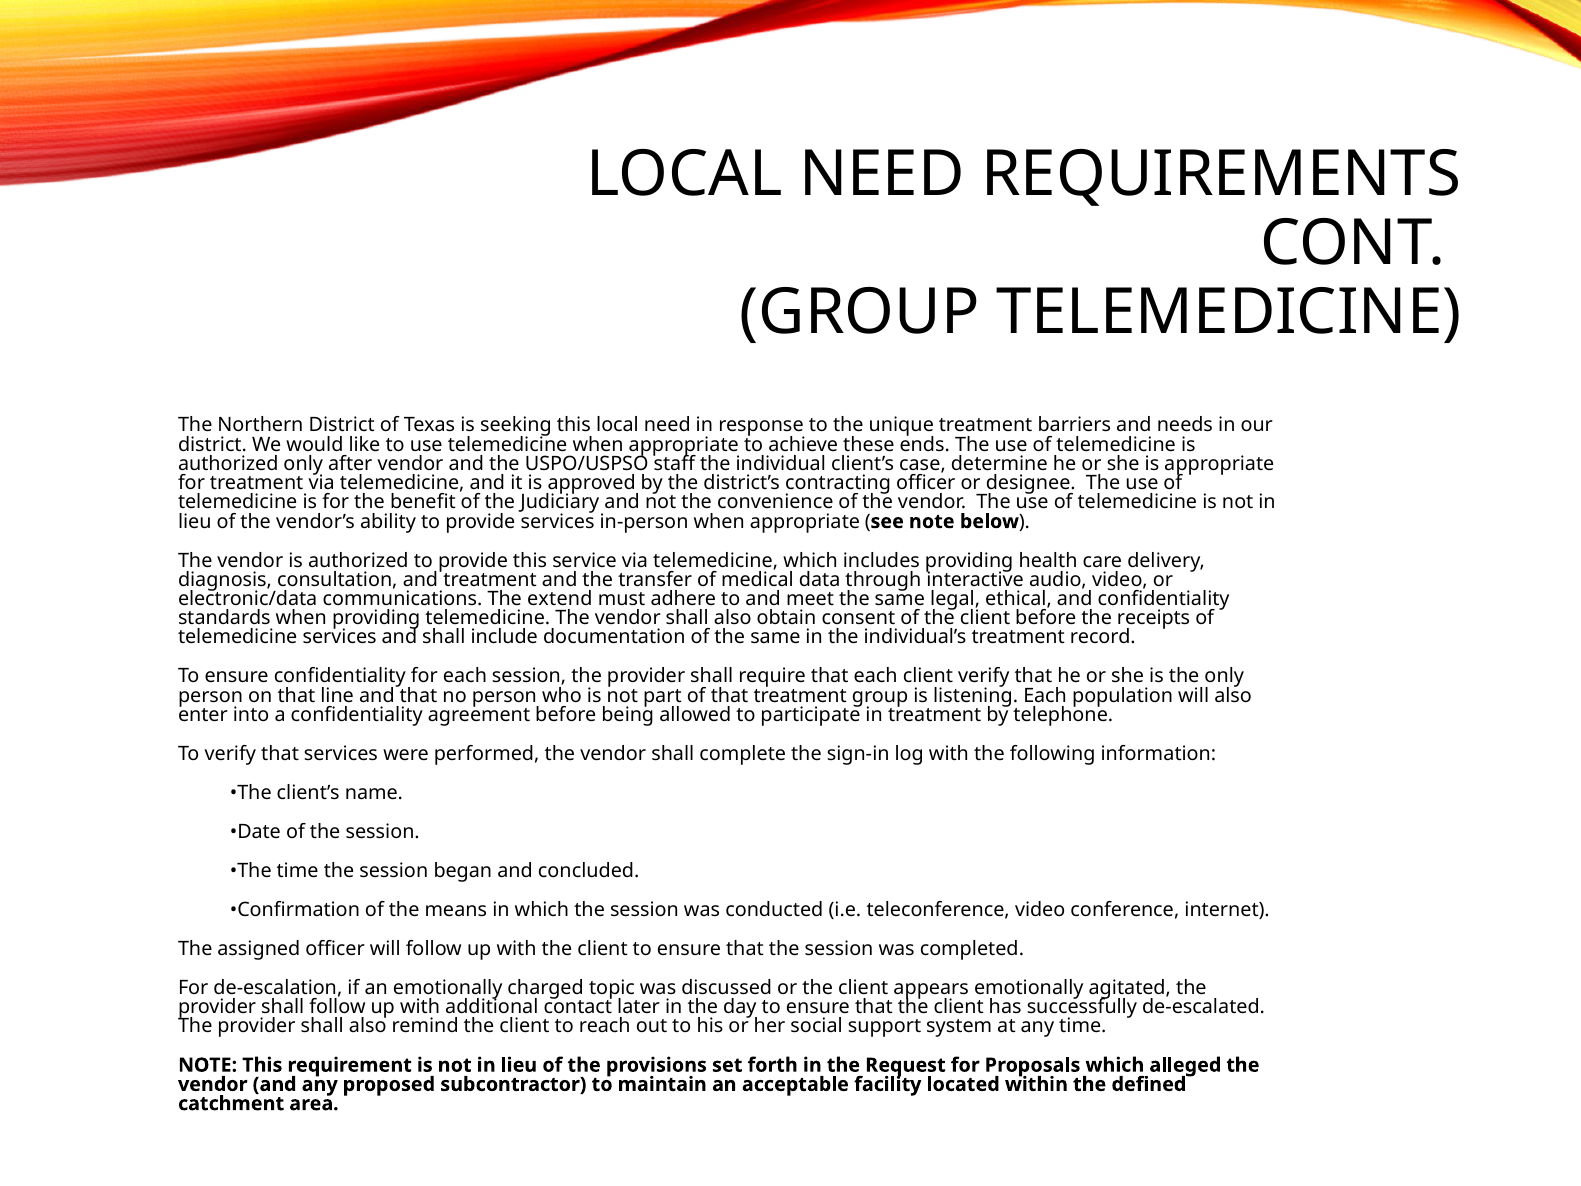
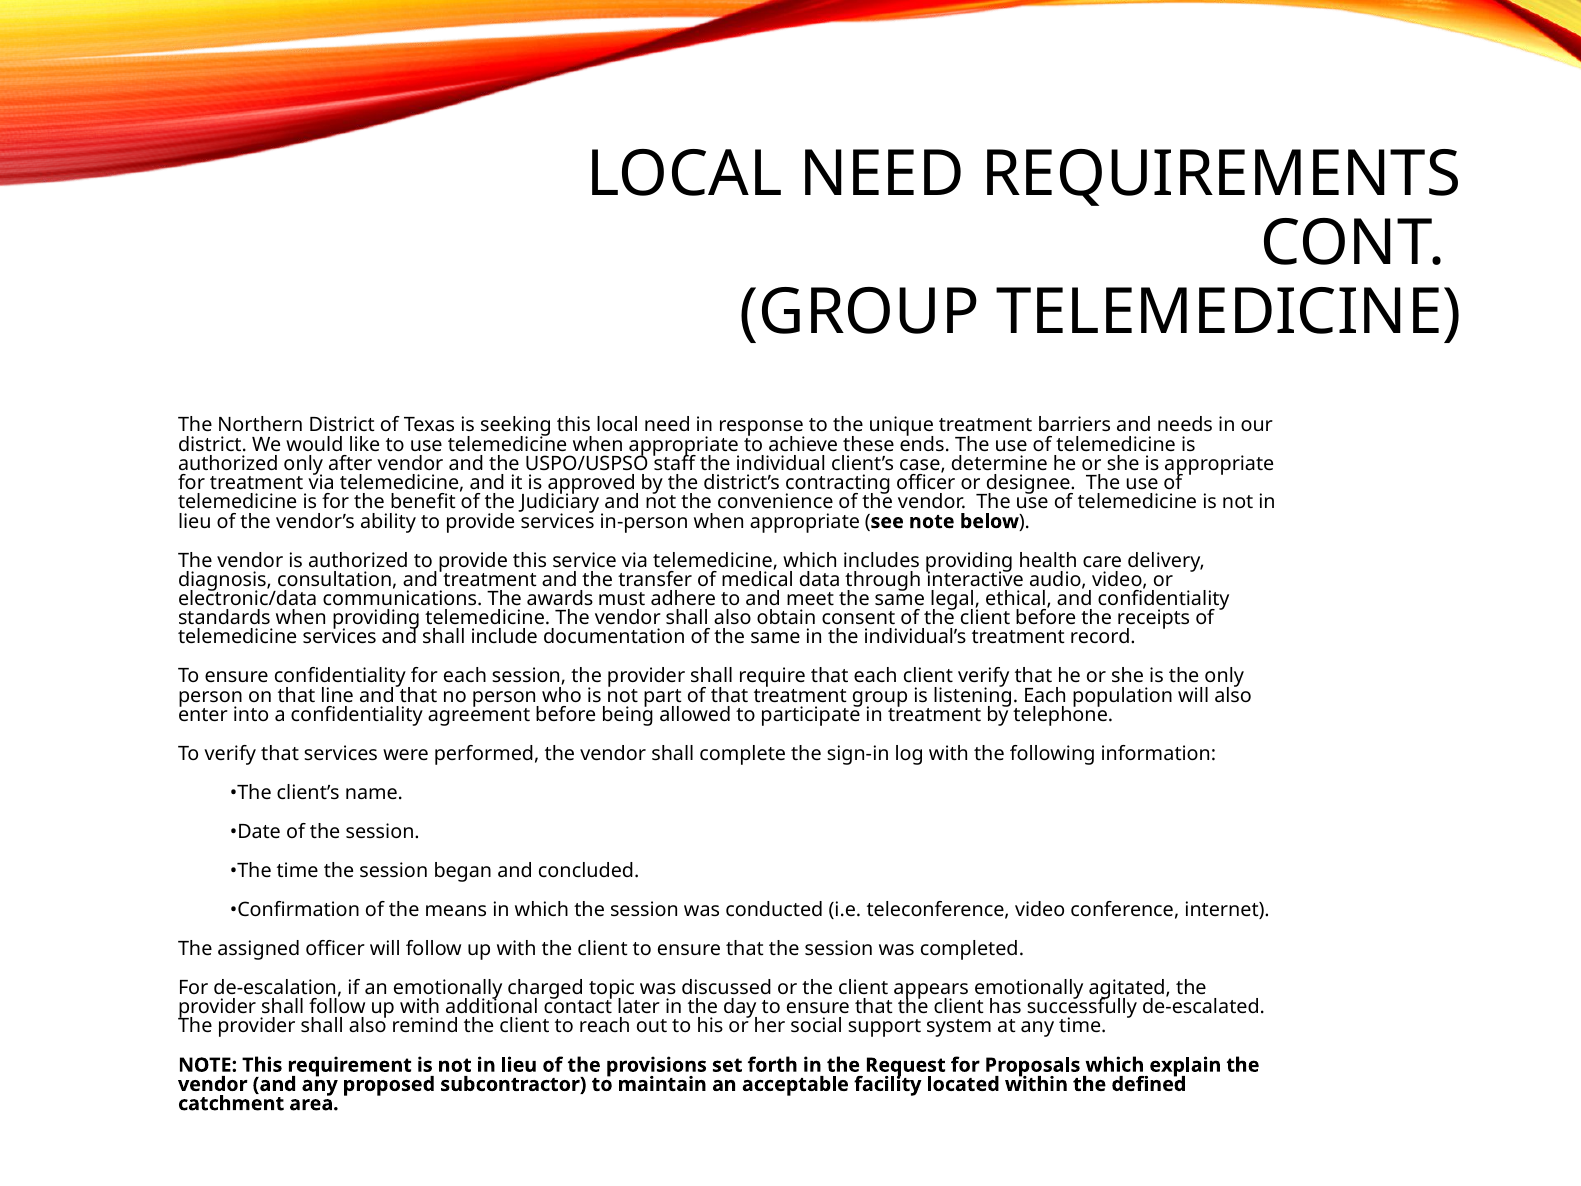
extend: extend -> awards
alleged: alleged -> explain
